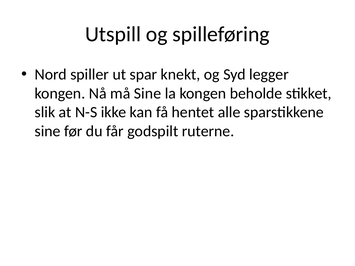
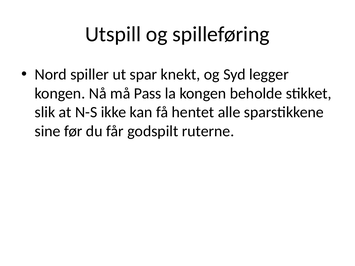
må Sine: Sine -> Pass
